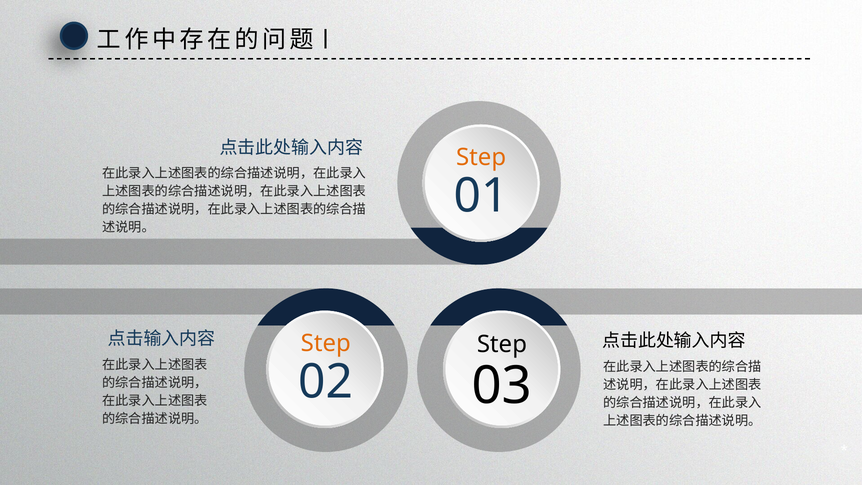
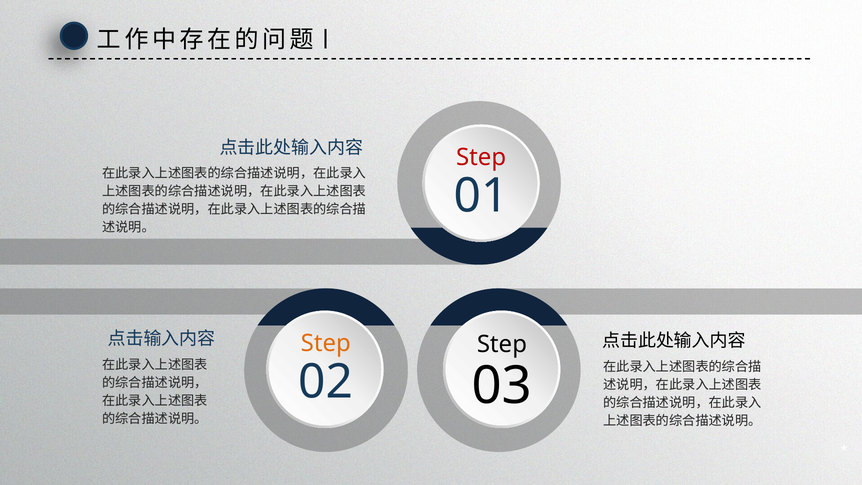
Step at (481, 157) colour: orange -> red
